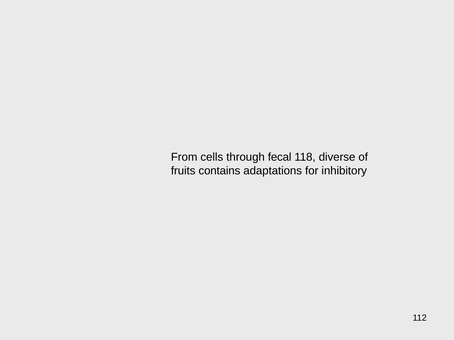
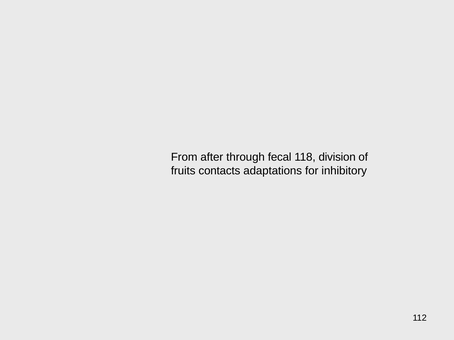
cells: cells -> after
diverse: diverse -> division
contains: contains -> contacts
